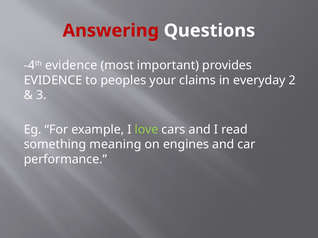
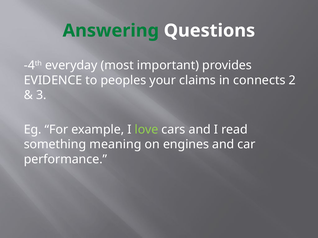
Answering colour: red -> green
-4th evidence: evidence -> everyday
everyday: everyday -> connects
